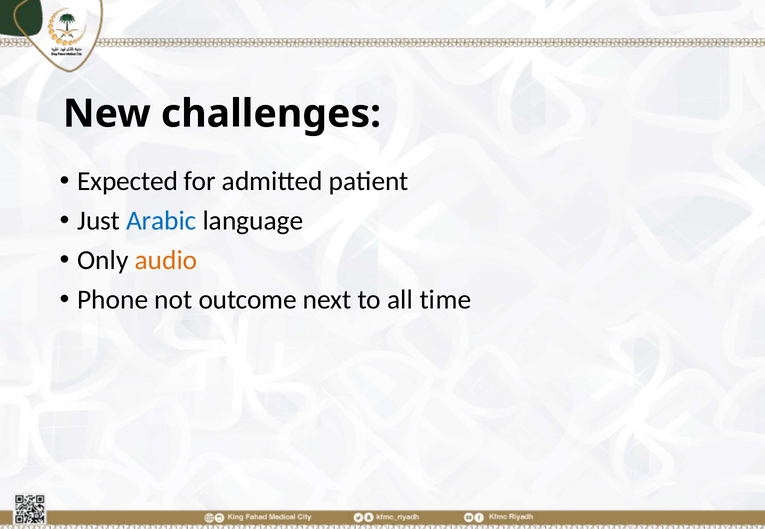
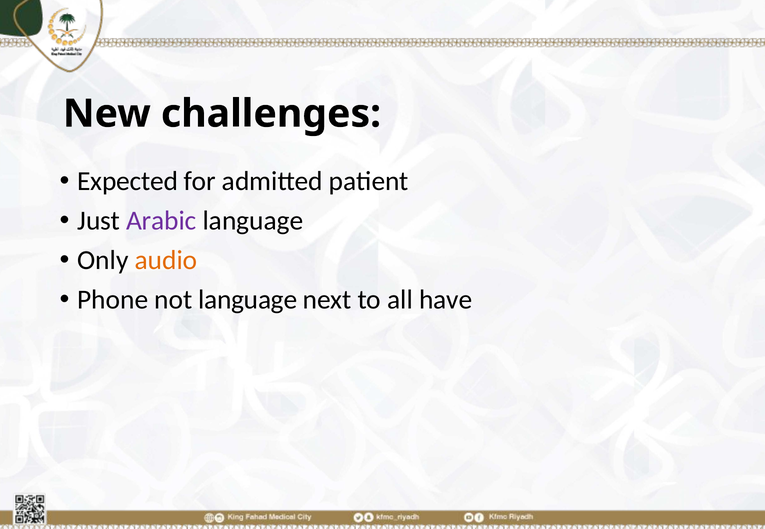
Arabic colour: blue -> purple
not outcome: outcome -> language
time: time -> have
